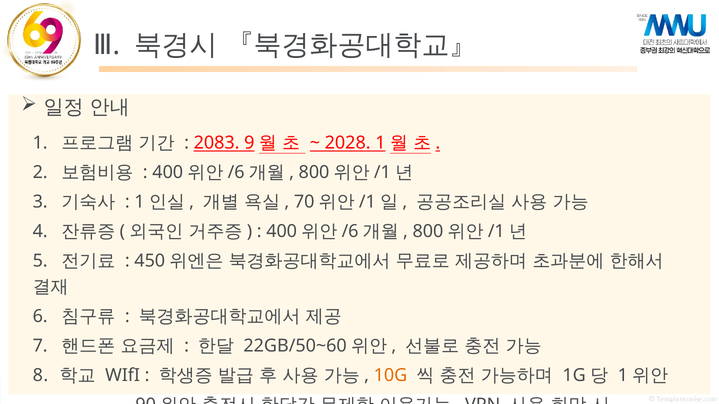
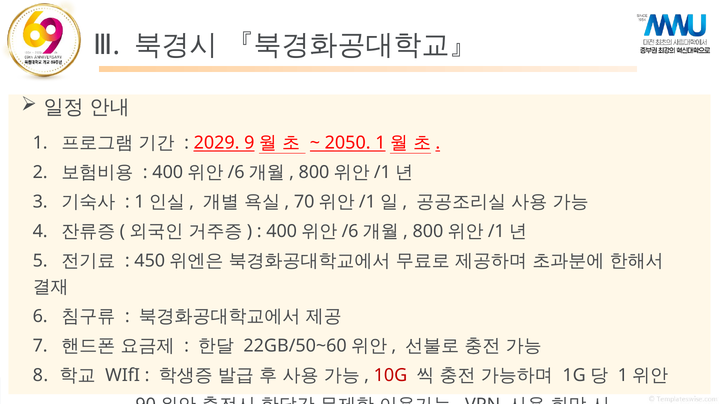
2083: 2083 -> 2029
2028: 2028 -> 2050
10G colour: orange -> red
